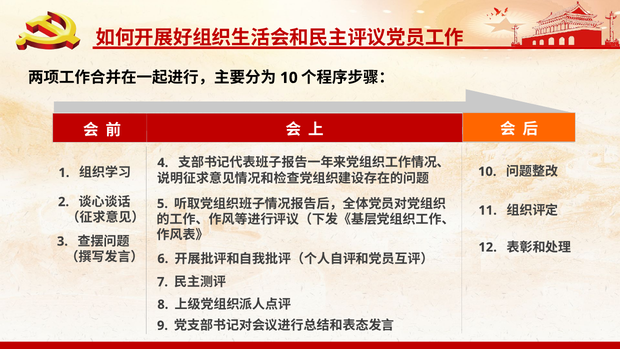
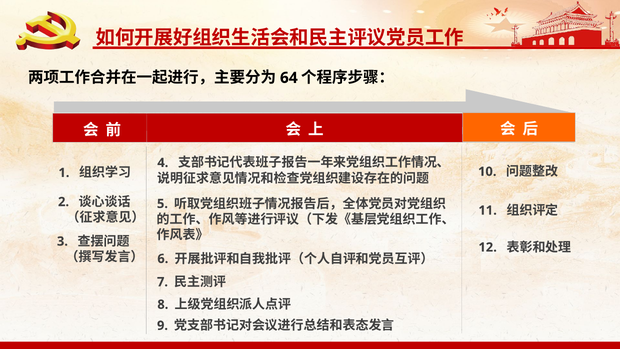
10 at (289, 78): 10 -> 64
